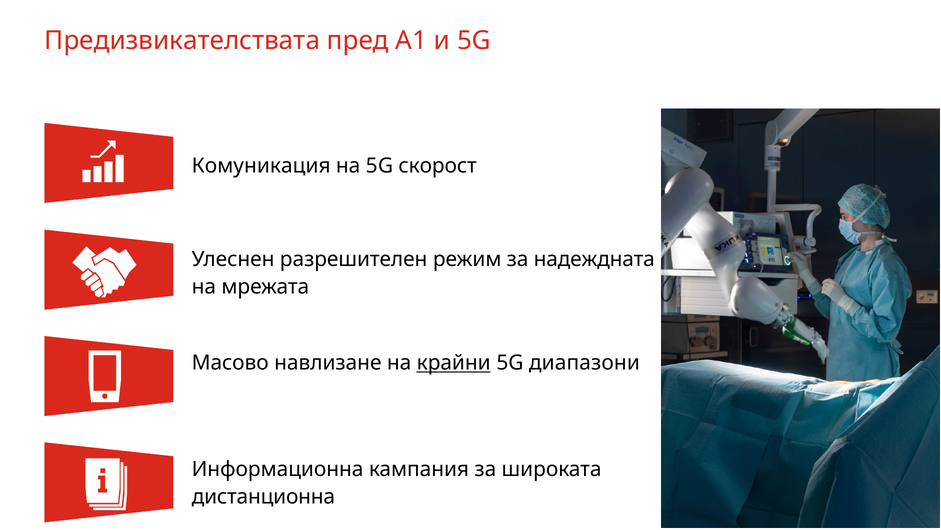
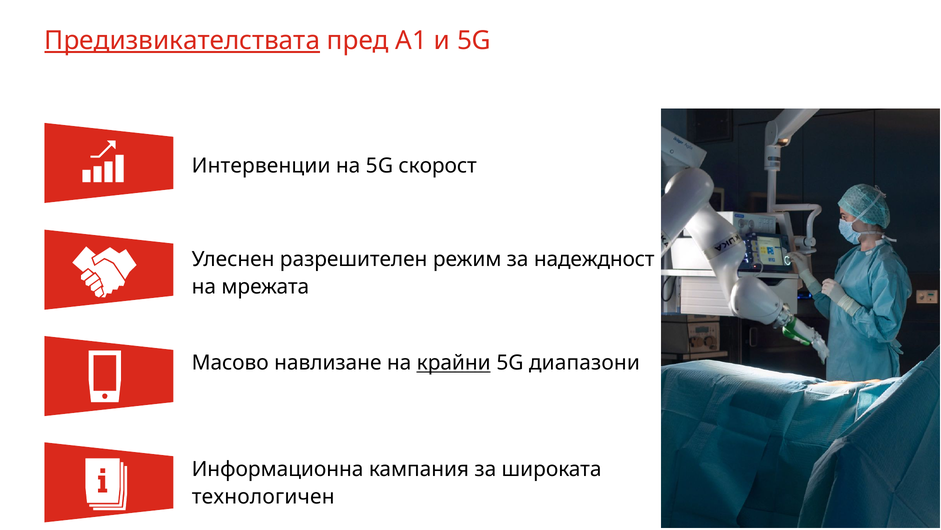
Предизвикателствата underline: none -> present
Комуникация: Комуникация -> Интервенции
надеждната: надеждната -> надеждност
дистанционна: дистанционна -> технологичен
